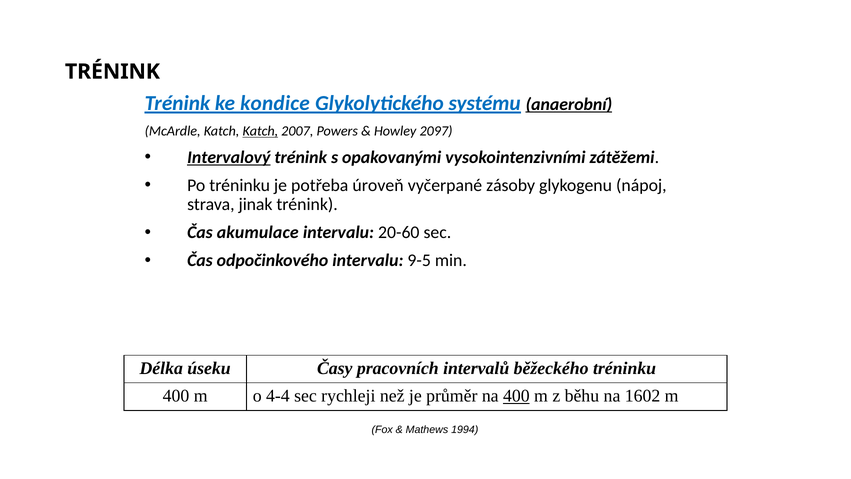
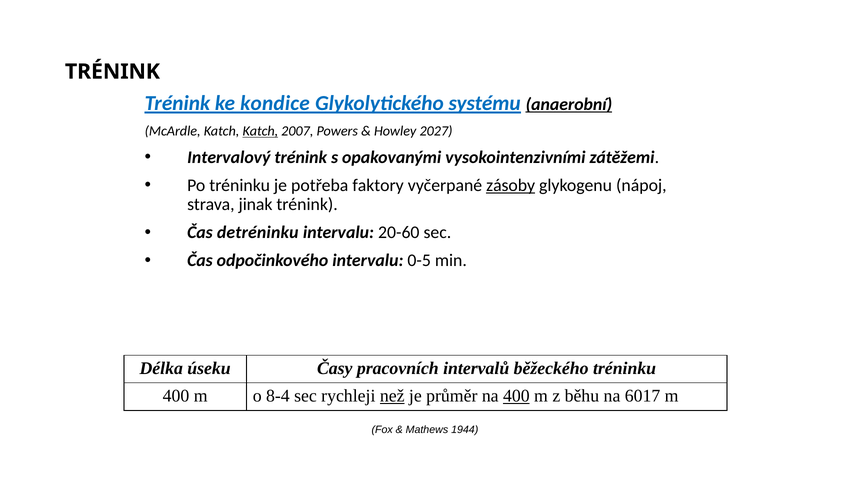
2097: 2097 -> 2027
Intervalový underline: present -> none
úroveň: úroveň -> faktory
zásoby underline: none -> present
akumulace: akumulace -> detréninku
9-5: 9-5 -> 0-5
4-4: 4-4 -> 8-4
než underline: none -> present
1602: 1602 -> 6017
1994: 1994 -> 1944
